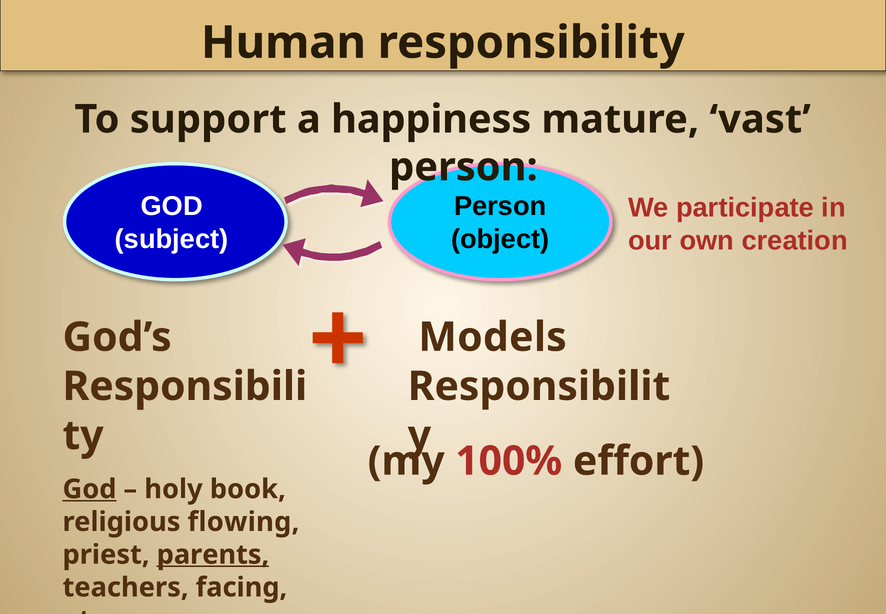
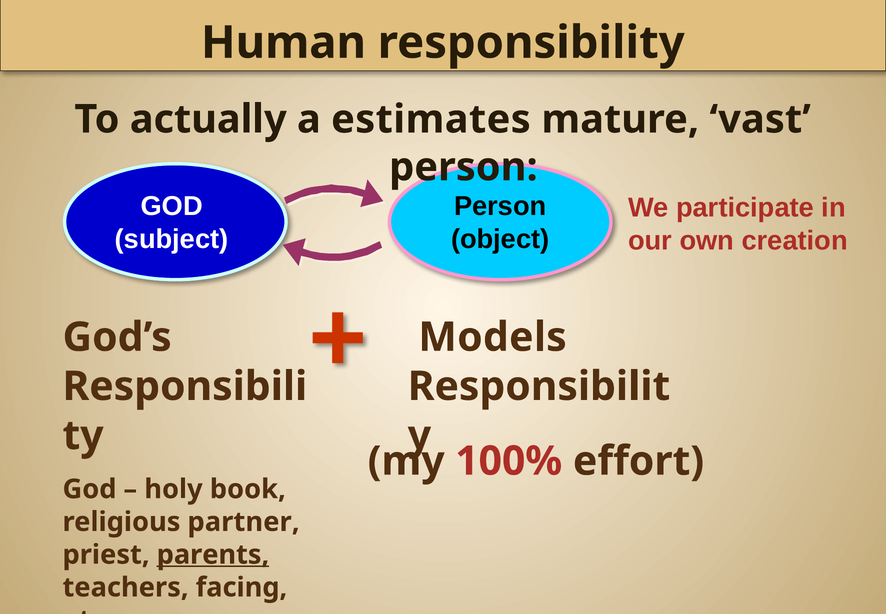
support: support -> actually
happiness: happiness -> estimates
God at (90, 489) underline: present -> none
flowing: flowing -> partner
